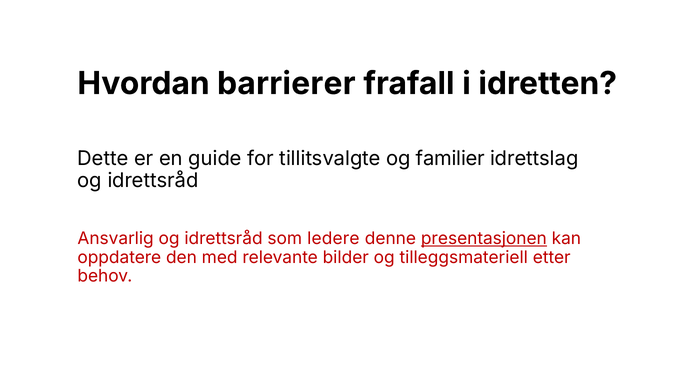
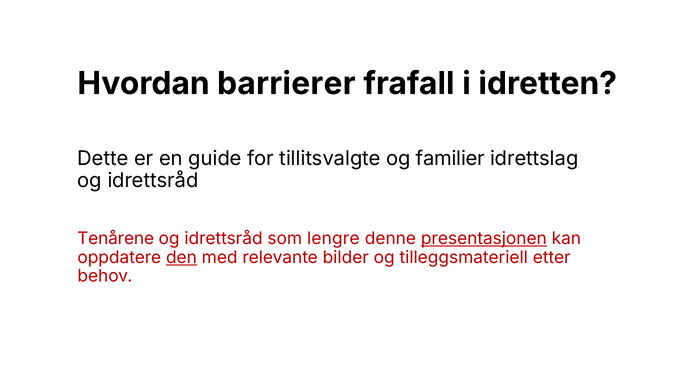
Ansvarlig: Ansvarlig -> Tenårene
ledere: ledere -> lengre
den underline: none -> present
